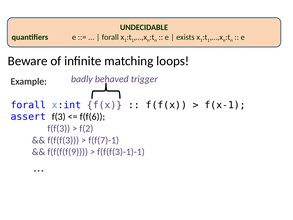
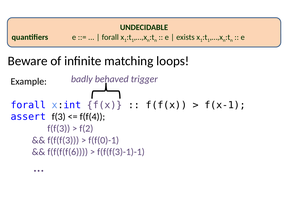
f(f(6: f(f(6 -> f(f(4
f(f(7)-1: f(f(7)-1 -> f(f(0)-1
f(f(f(f(9: f(f(f(f(9 -> f(f(f(f(6
